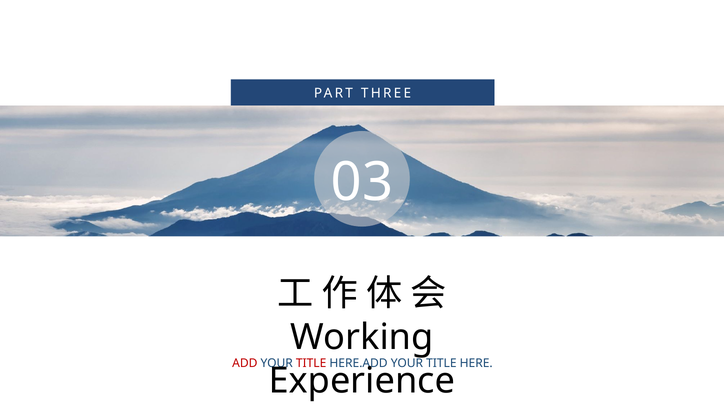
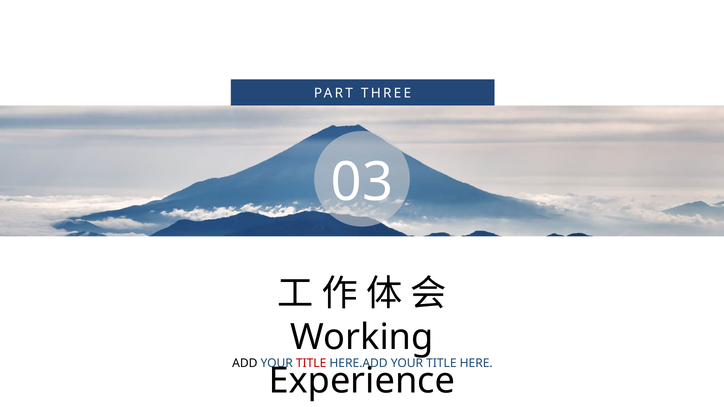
ADD colour: red -> black
